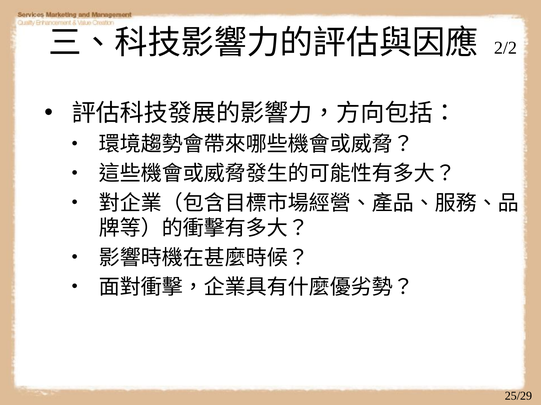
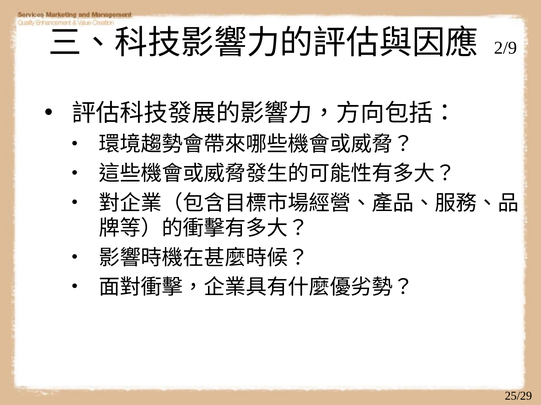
2/2: 2/2 -> 2/9
